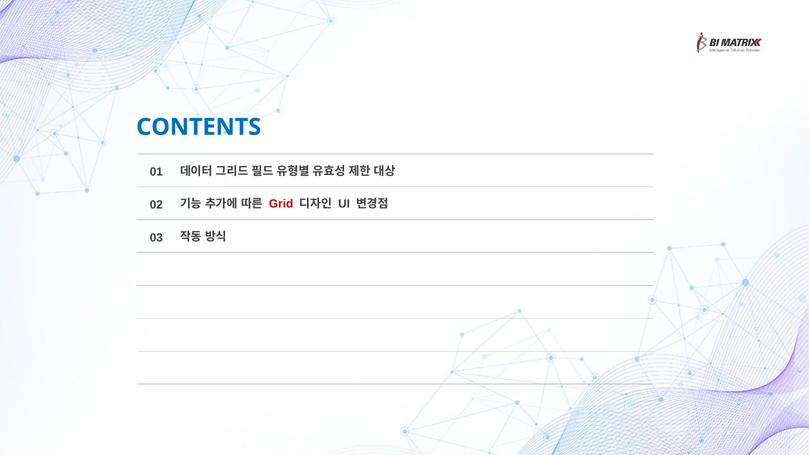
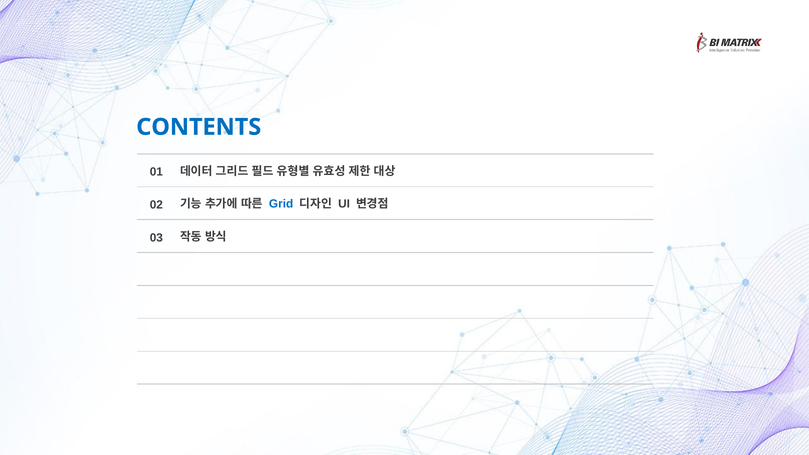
Grid colour: red -> blue
